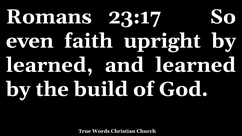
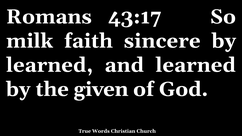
23:17: 23:17 -> 43:17
even: even -> milk
upright: upright -> sincere
build: build -> given
